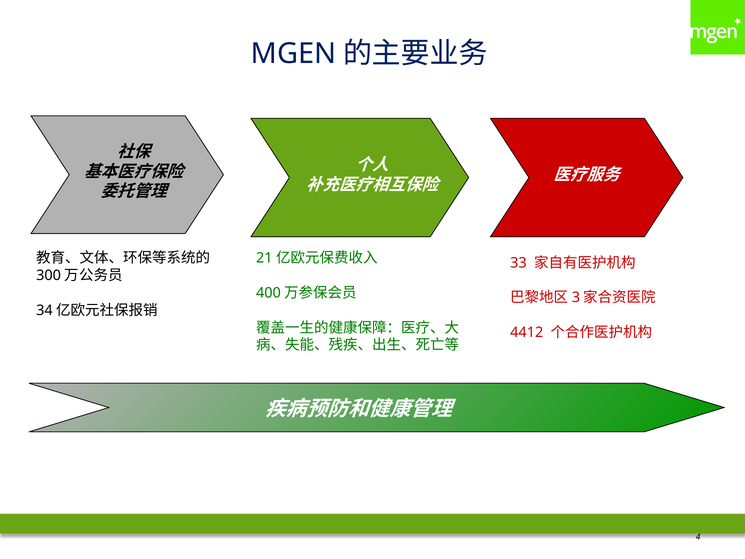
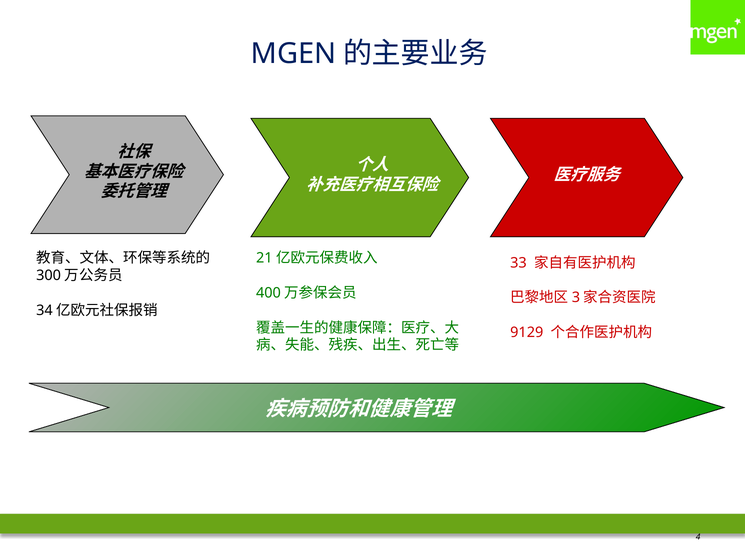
4412: 4412 -> 9129
